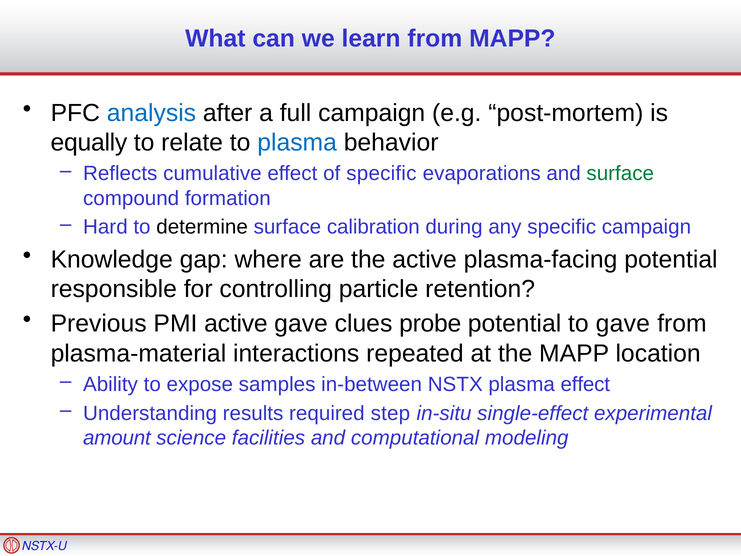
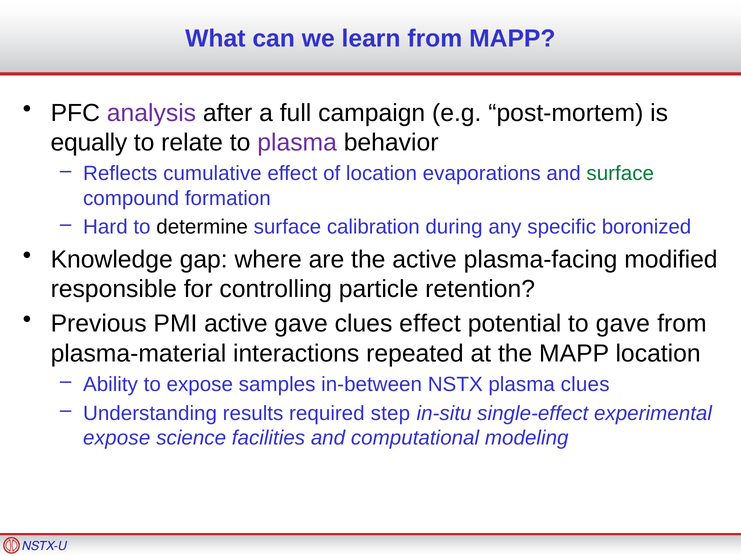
analysis colour: blue -> purple
plasma at (297, 143) colour: blue -> purple
of specific: specific -> location
specific campaign: campaign -> boronized
plasma-facing potential: potential -> modified
clues probe: probe -> effect
plasma effect: effect -> clues
amount at (117, 438): amount -> expose
